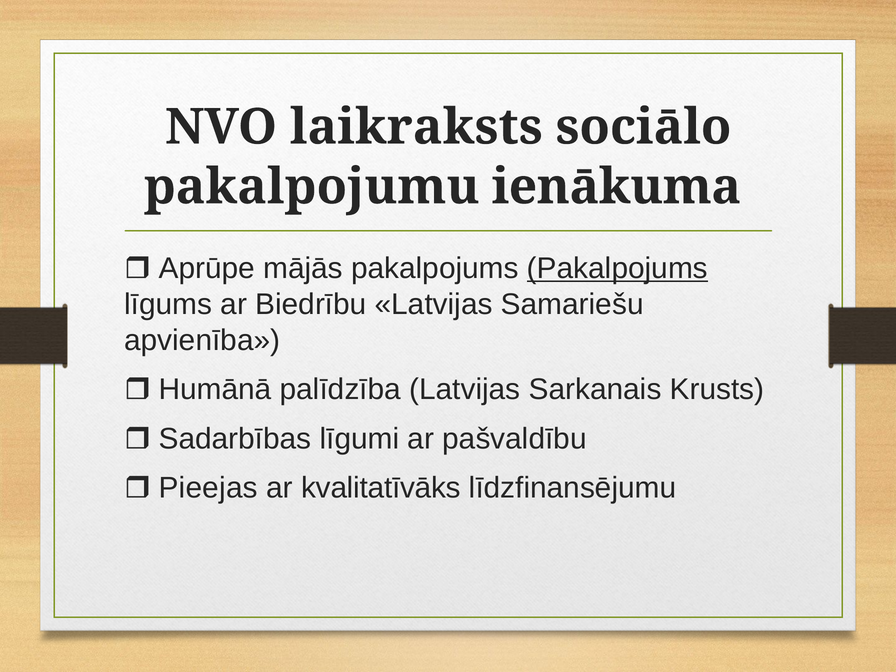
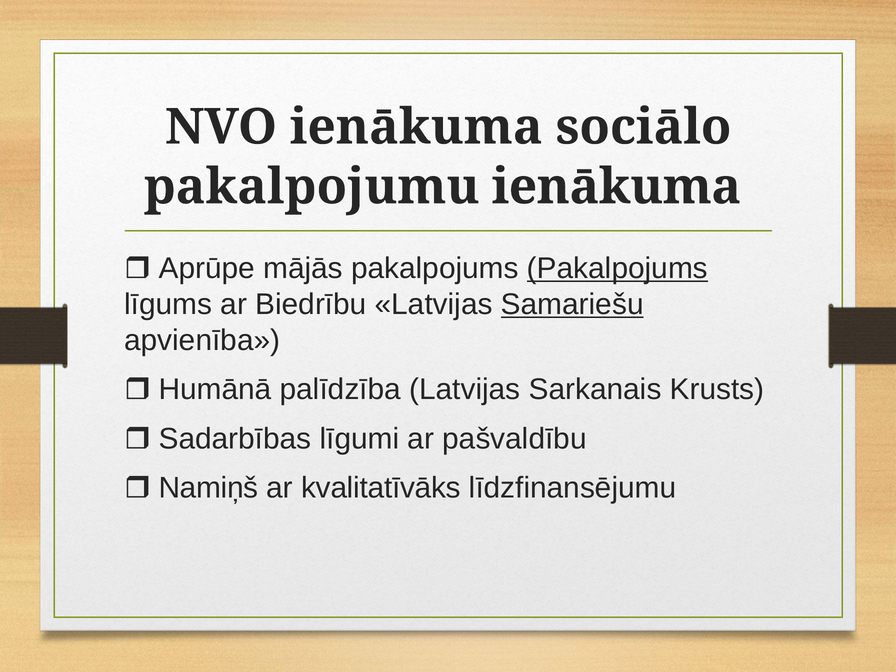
NVO laikraksts: laikraksts -> ienākuma
Samariešu underline: none -> present
Pieejas: Pieejas -> Namiņš
